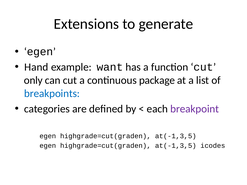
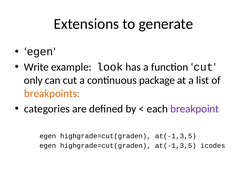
Hand: Hand -> Write
want: want -> look
breakpoints colour: blue -> orange
